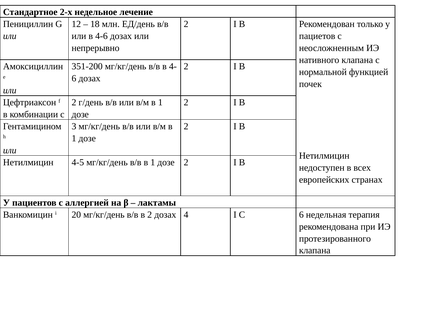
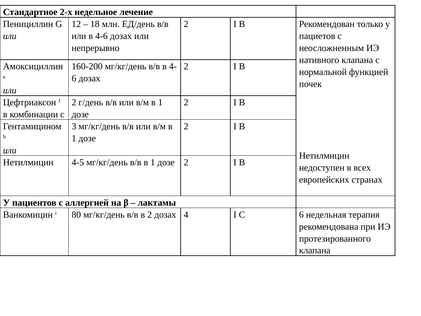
351-200: 351-200 -> 160-200
20: 20 -> 80
